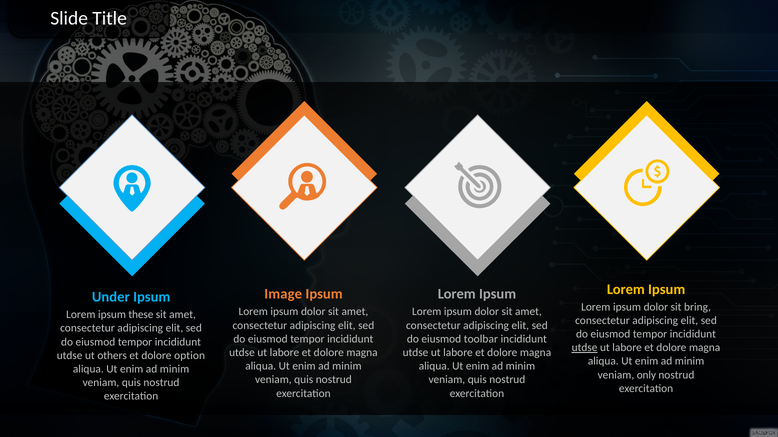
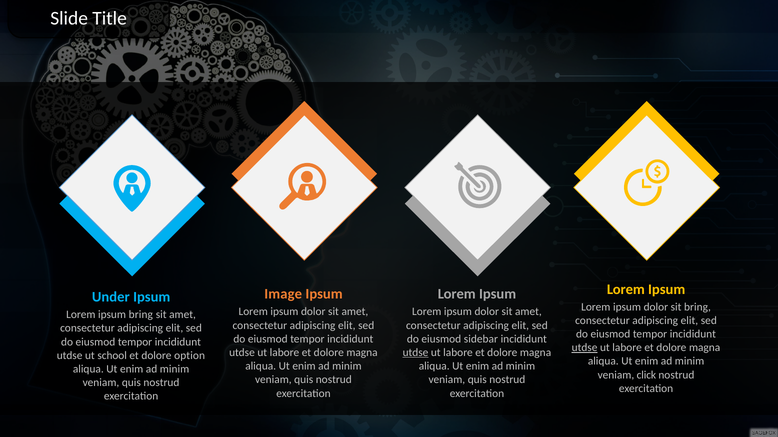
ipsum these: these -> bring
toolbar: toolbar -> sidebar
utdse at (415, 353) underline: none -> present
others: others -> school
only: only -> click
